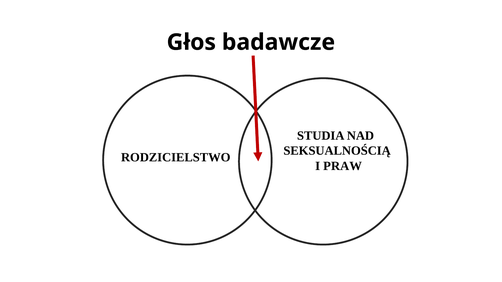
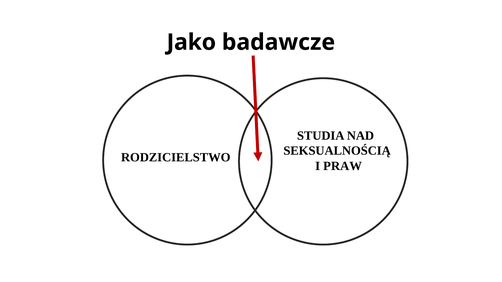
Głos: Głos -> Jako
